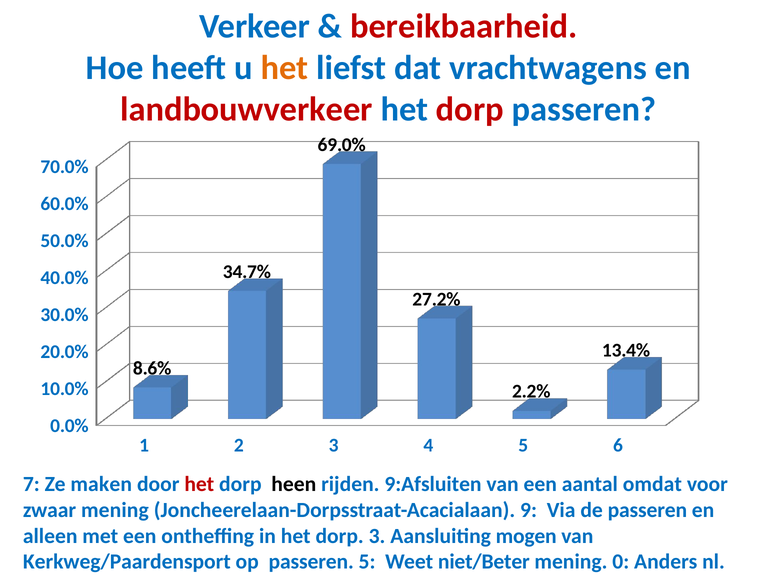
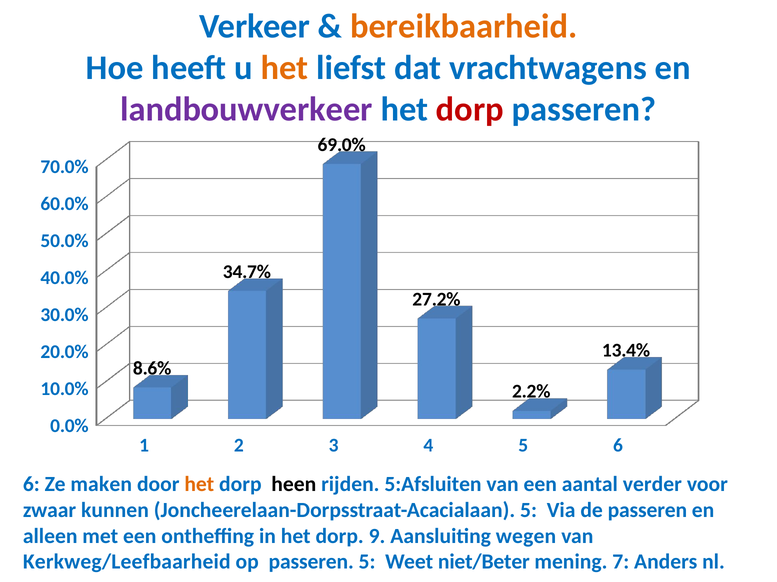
bereikbaarheid colour: red -> orange
landbouwverkeer colour: red -> purple
7 at (31, 485): 7 -> 6
het at (199, 485) colour: red -> orange
9:Afsluiten: 9:Afsluiten -> 5:Afsluiten
omdat: omdat -> verder
zwaar mening: mening -> kunnen
Joncheerelaan-Dorpsstraat-Acacialaan 9: 9 -> 5
dorp 3: 3 -> 9
mogen: mogen -> wegen
Kerkweg/Paardensport: Kerkweg/Paardensport -> Kerkweg/Leefbaarheid
0: 0 -> 7
